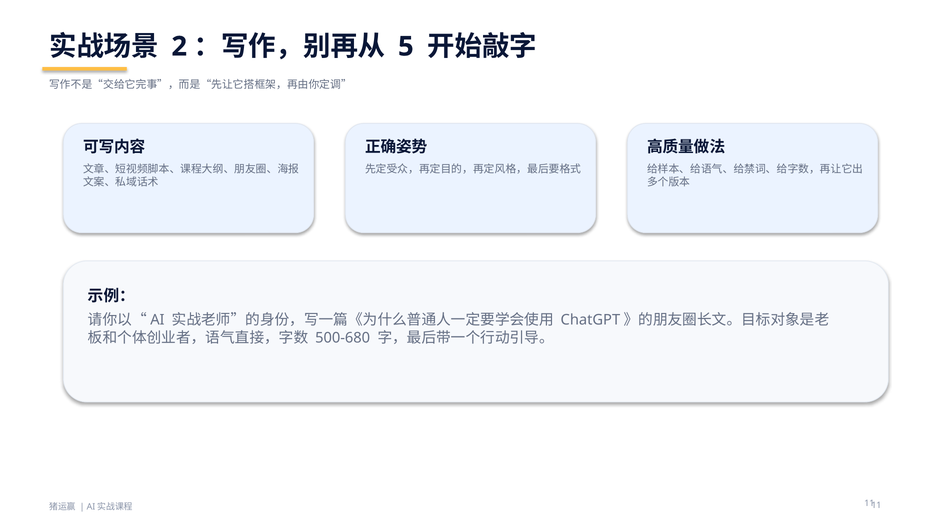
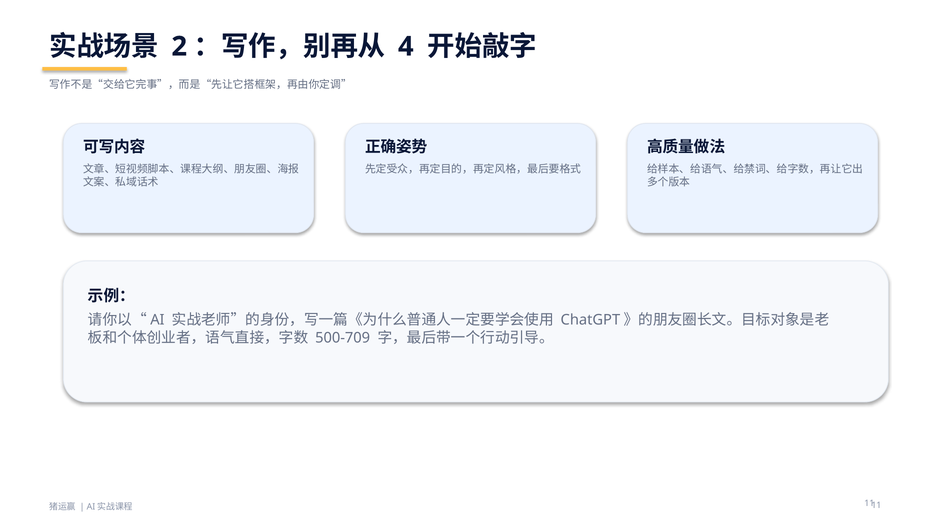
5: 5 -> 4
500-680: 500-680 -> 500-709
